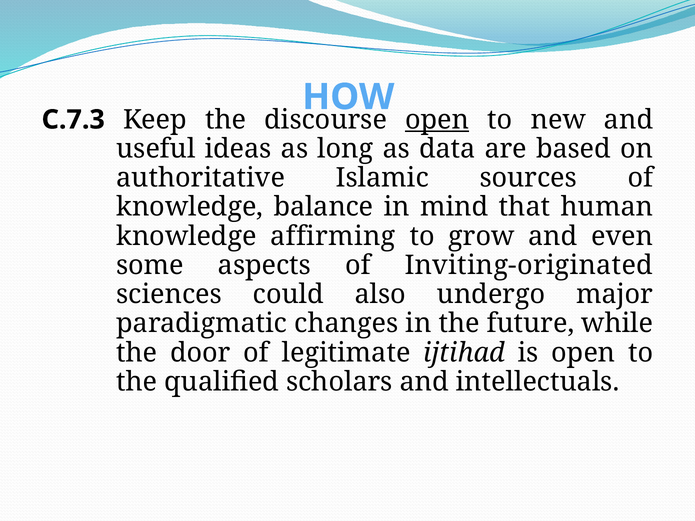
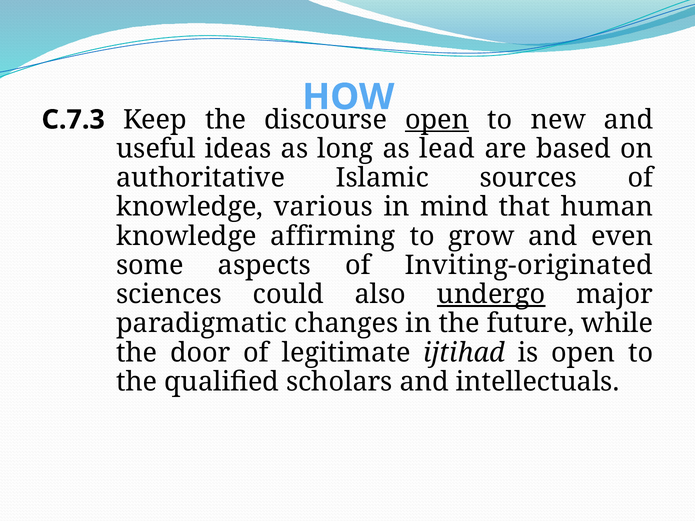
data: data -> lead
balance: balance -> various
undergo underline: none -> present
